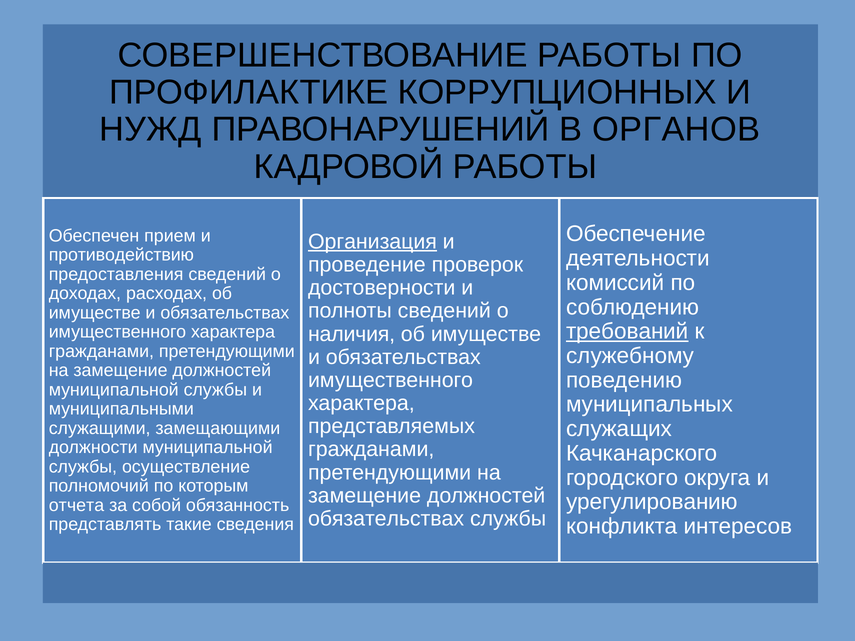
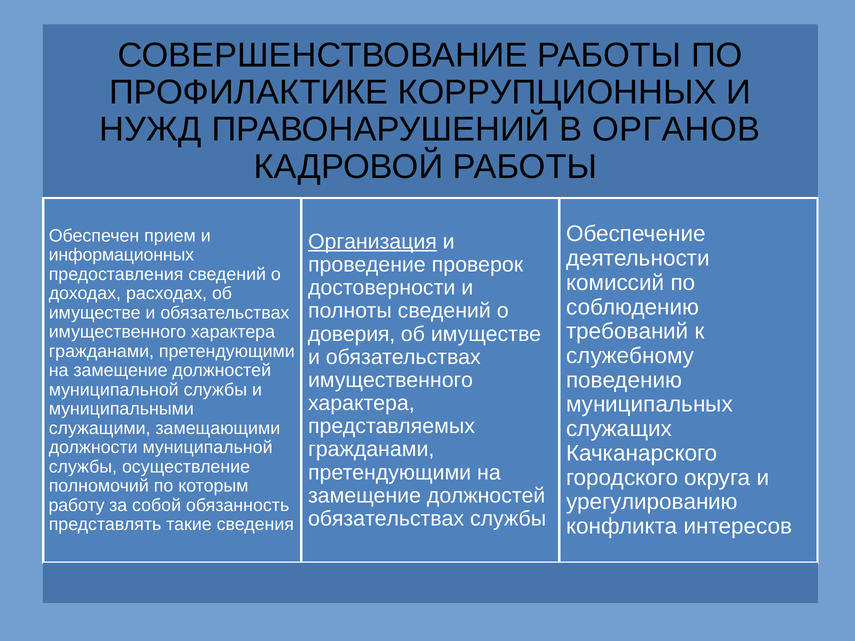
противодействию: противодействию -> информационных
требований underline: present -> none
наличия: наличия -> доверия
отчета: отчета -> работу
